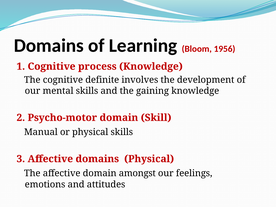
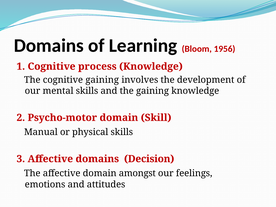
cognitive definite: definite -> gaining
domains Physical: Physical -> Decision
